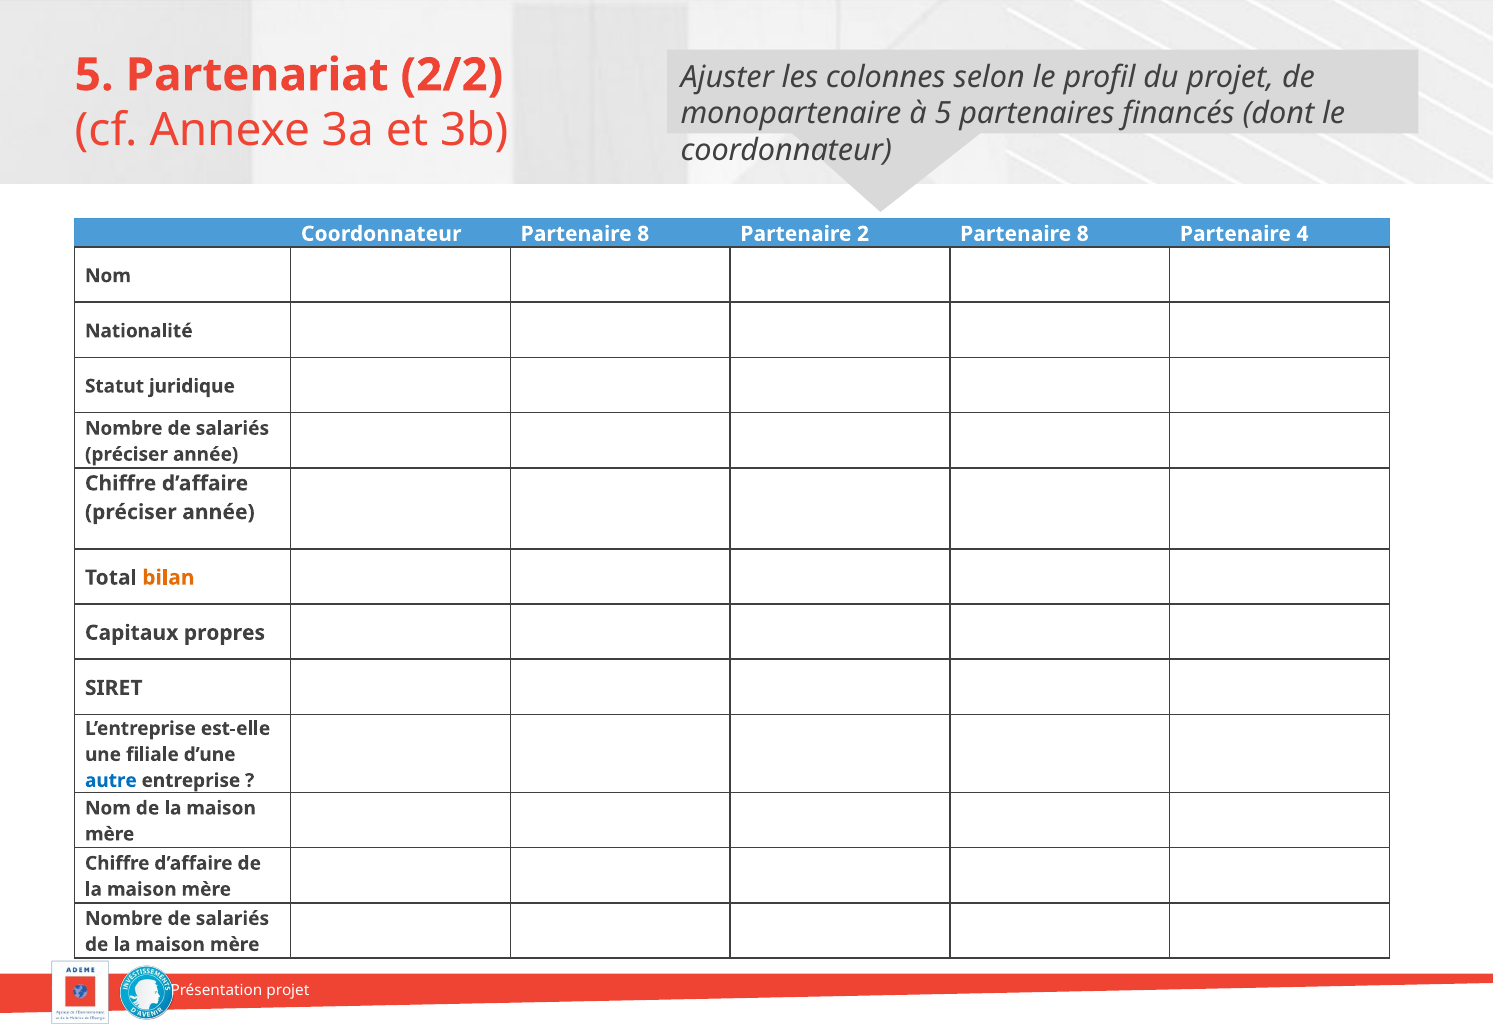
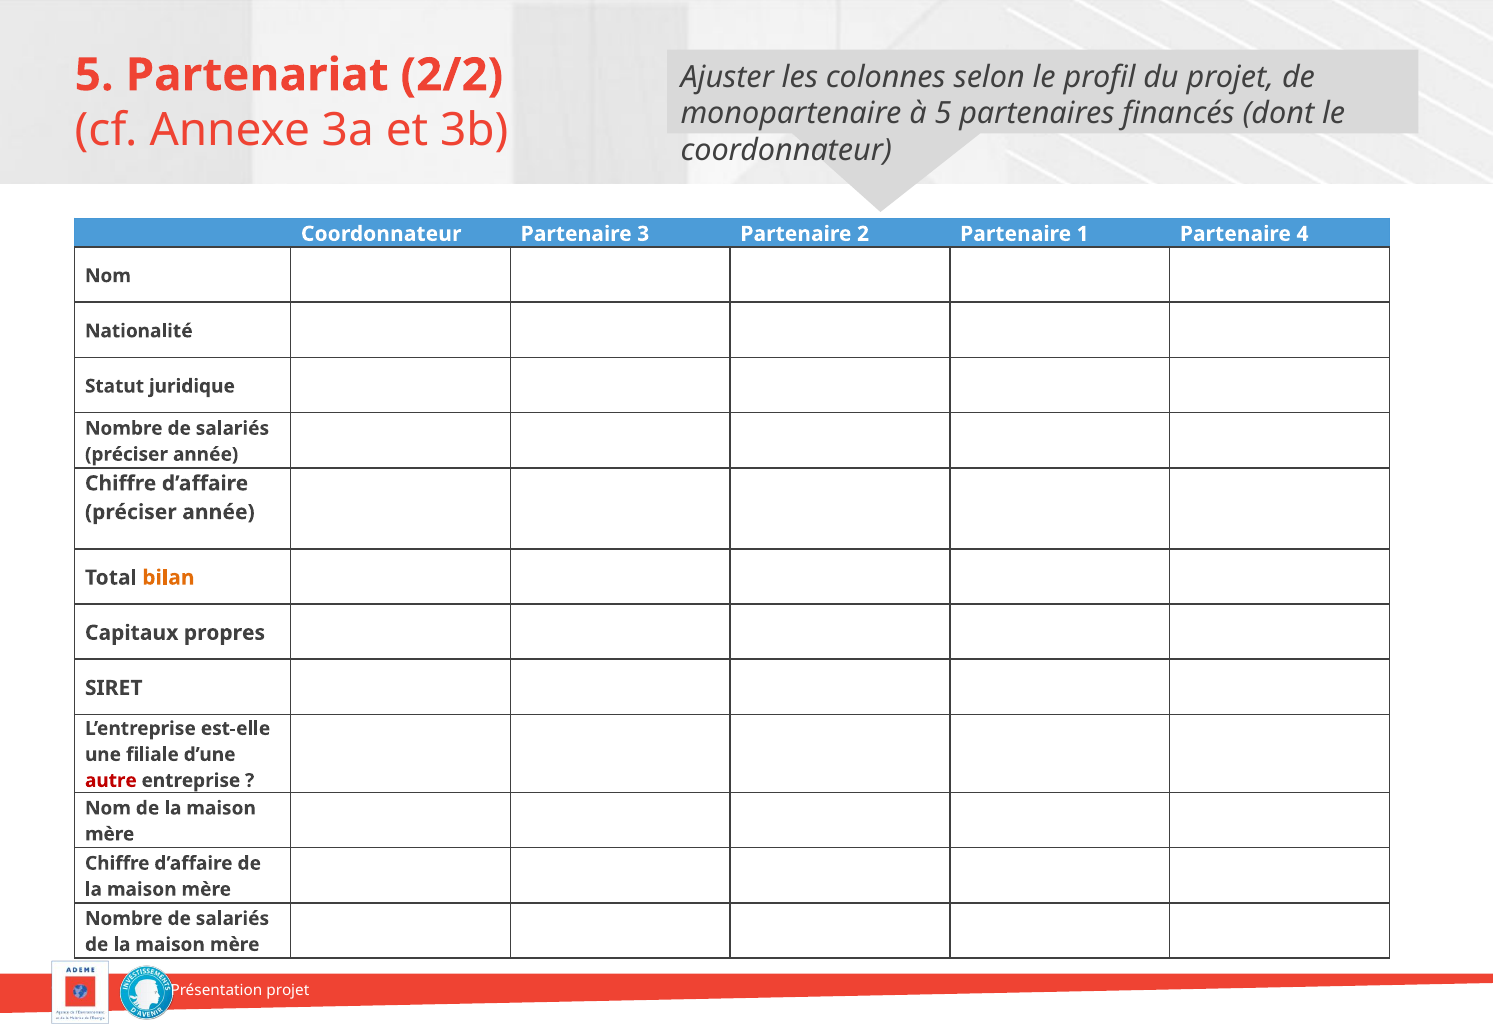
Coordonnateur Partenaire 8: 8 -> 3
2 Partenaire 8: 8 -> 1
autre colour: blue -> red
